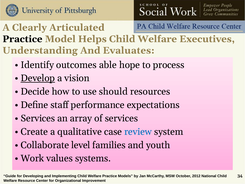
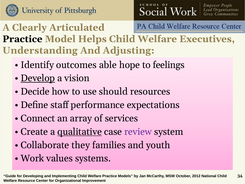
Evaluates: Evaluates -> Adjusting
process: process -> feelings
Services at (38, 118): Services -> Connect
qualitative underline: none -> present
review colour: blue -> purple
level: level -> they
